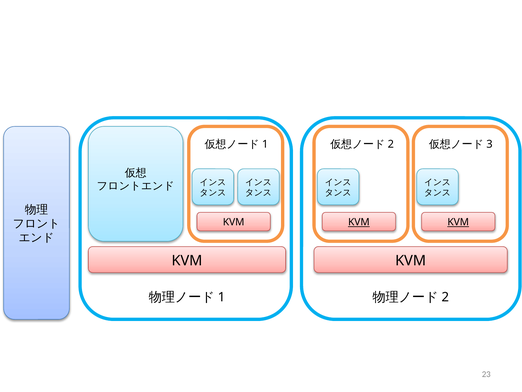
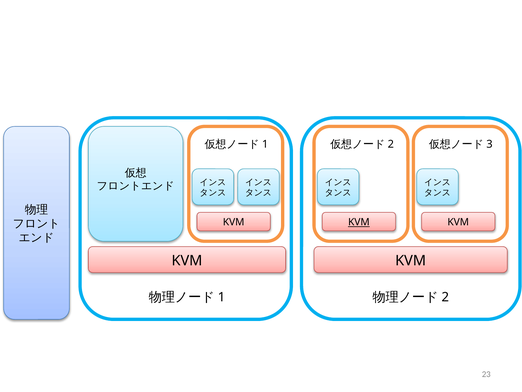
KVM at (458, 222) underline: present -> none
